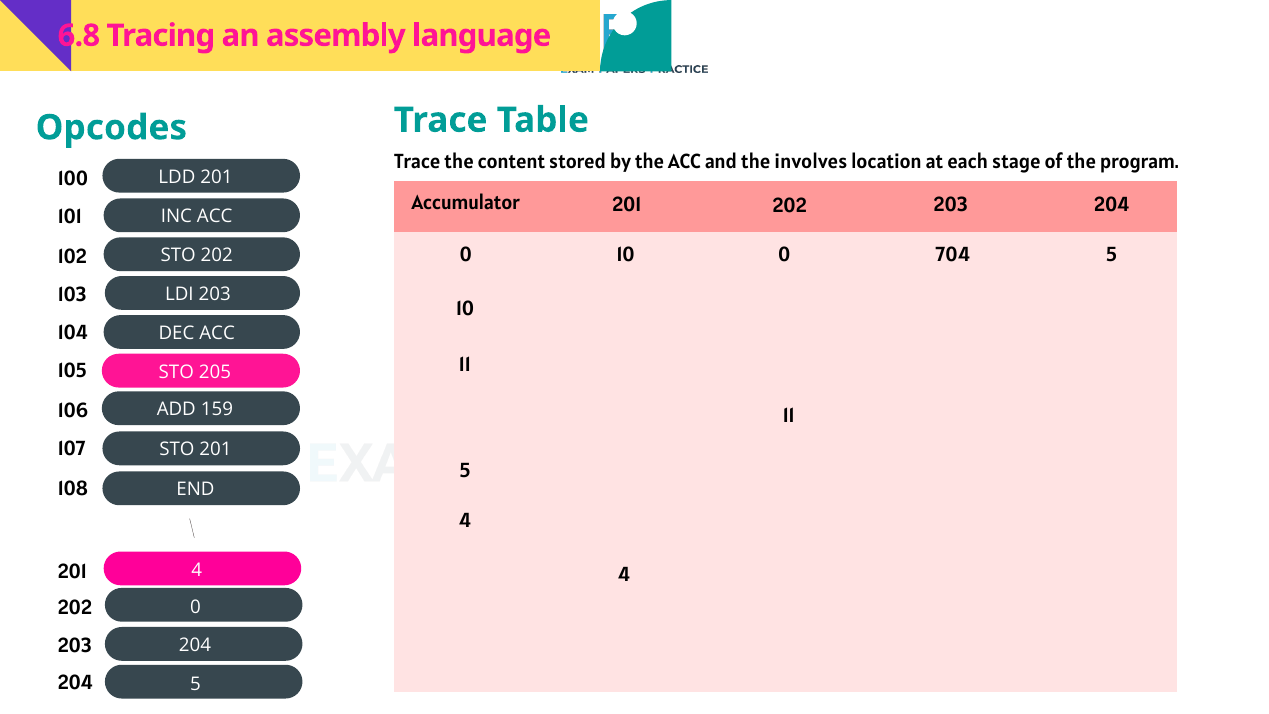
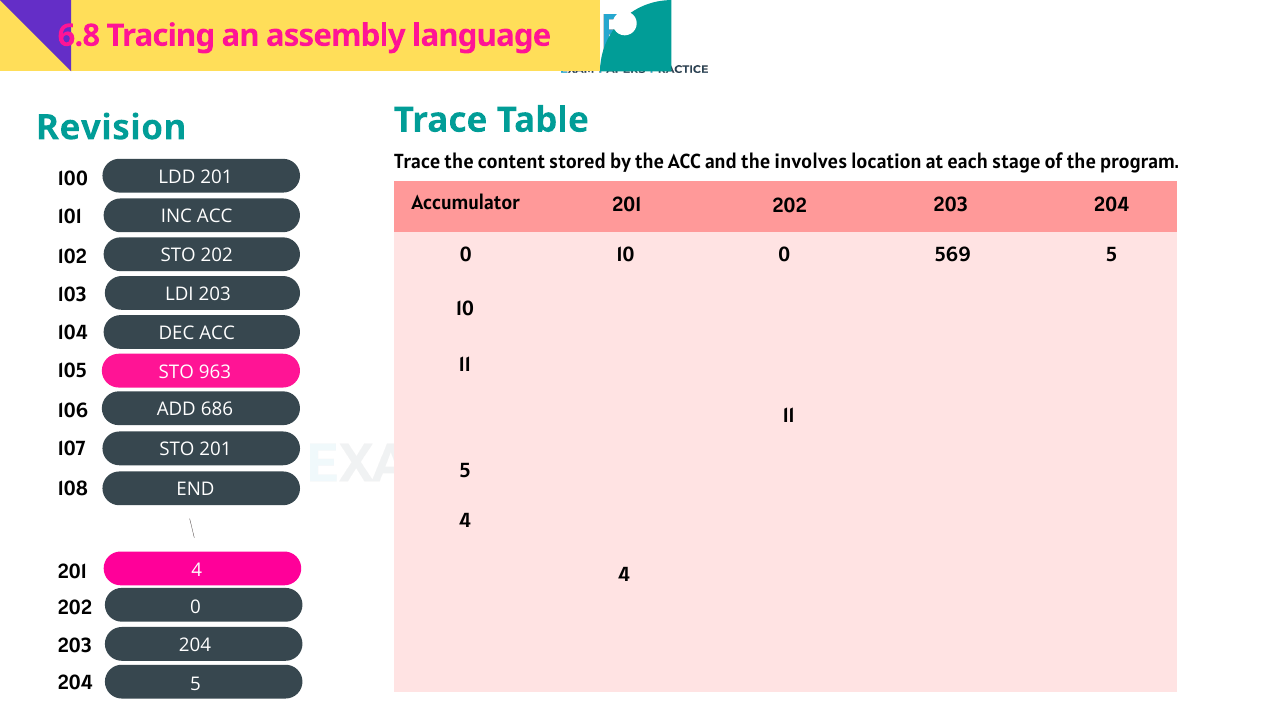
Opcodes: Opcodes -> Revision
704: 704 -> 569
205: 205 -> 963
159: 159 -> 686
